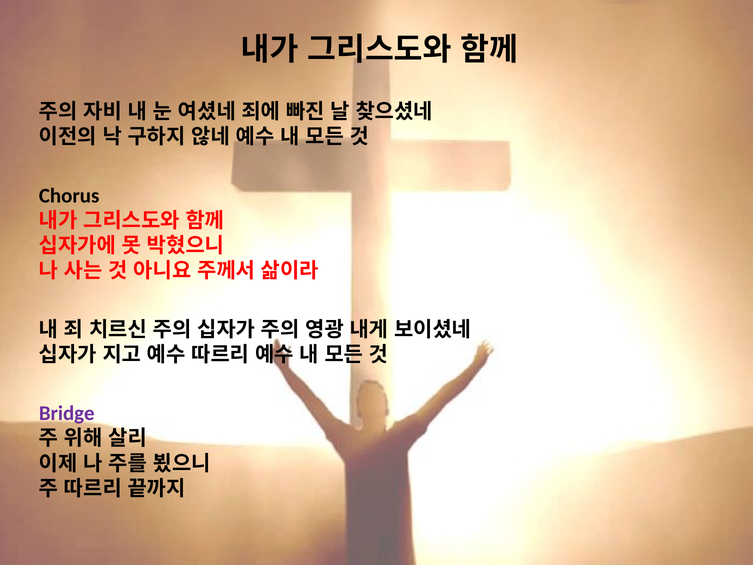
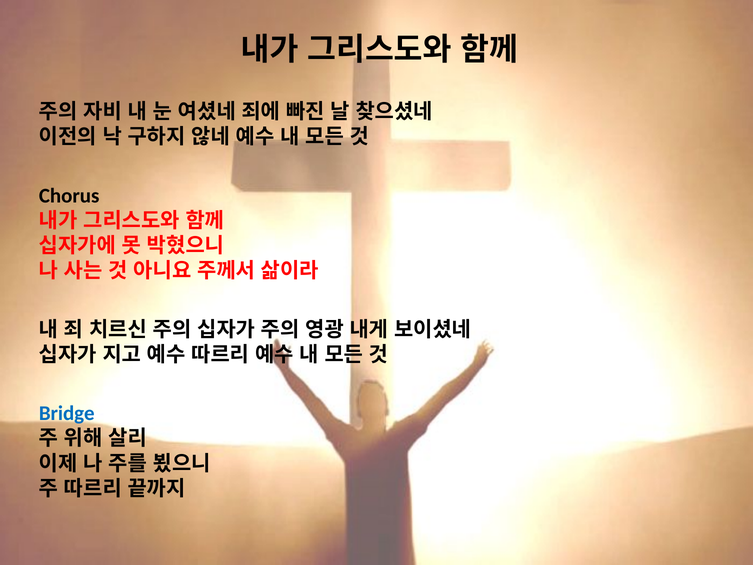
Bridge colour: purple -> blue
